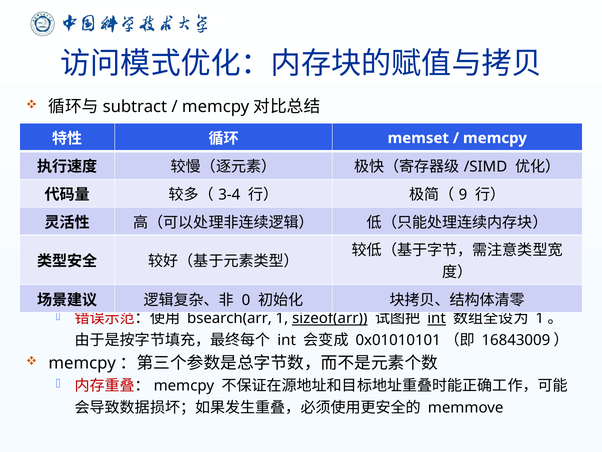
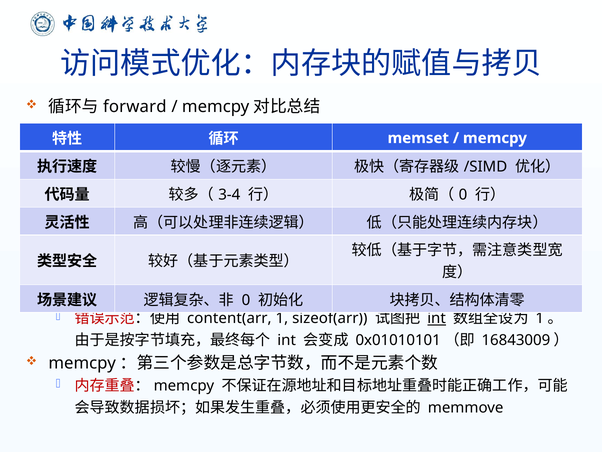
subtract: subtract -> forward
9 at (463, 194): 9 -> 0
bsearch(arr: bsearch(arr -> content(arr
sizeof(arr underline: present -> none
